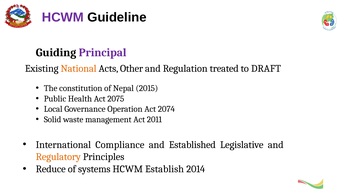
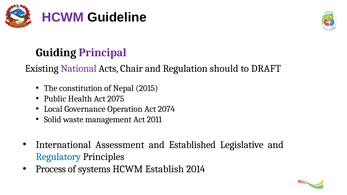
National colour: orange -> purple
Other: Other -> Chair
treated: treated -> should
Compliance: Compliance -> Assessment
Regulatory colour: orange -> blue
Reduce: Reduce -> Process
